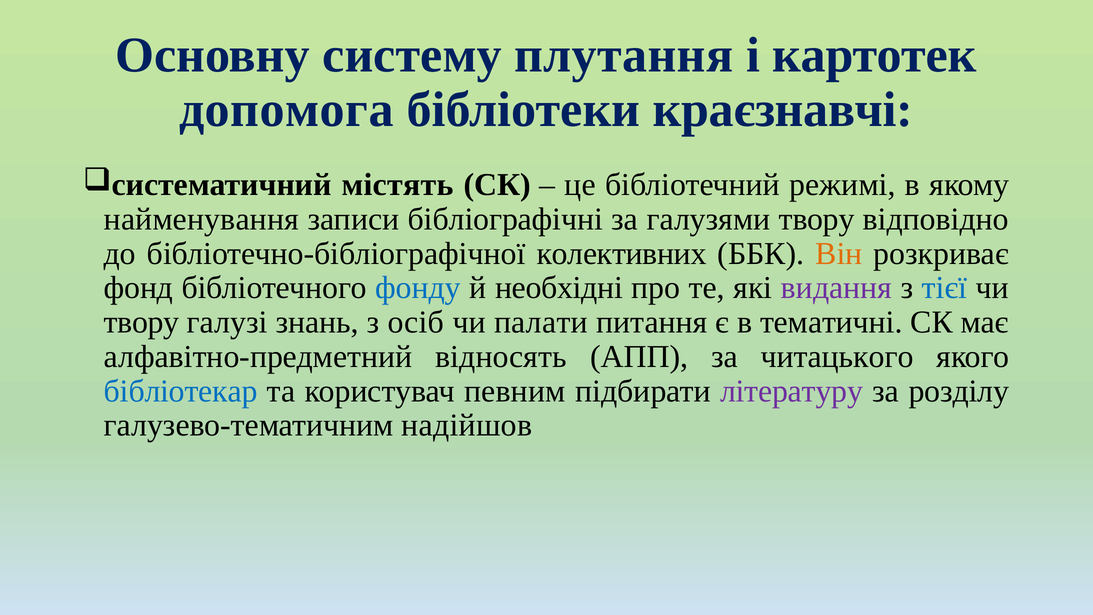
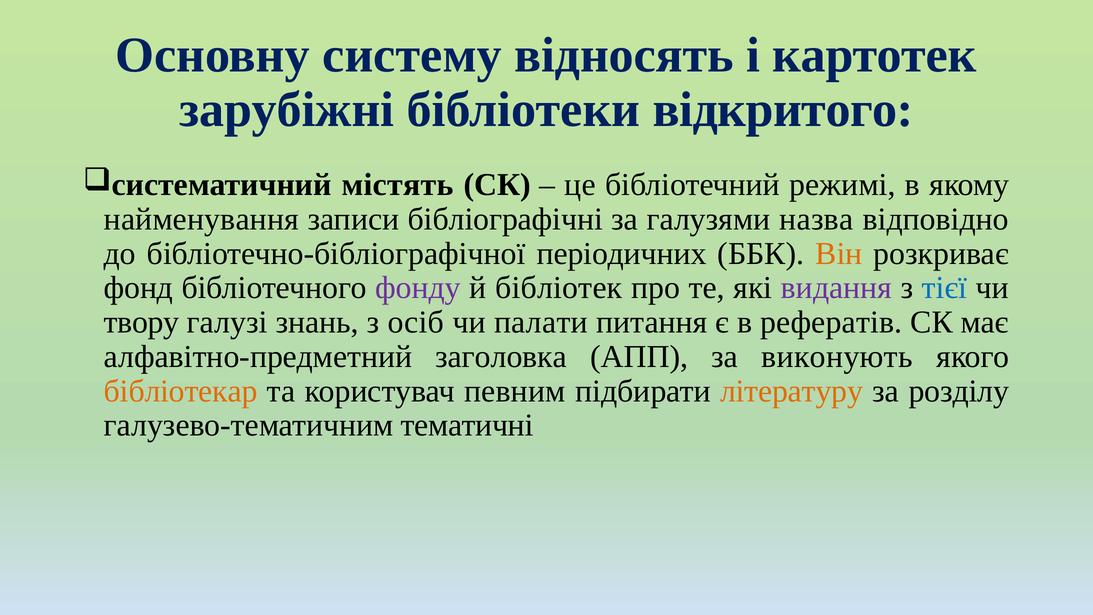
плутання: плутання -> відносять
допомога: допомога -> зарубіжні
краєзнавчі: краєзнавчі -> відкритого
галузями твору: твору -> назва
колективних: колективних -> періодичних
фонду colour: blue -> purple
необхідні: необхідні -> бібліотек
тематичні: тематичні -> рефератів
відносять: відносять -> заголовка
читацького: читацького -> виконують
бібліотекар colour: blue -> orange
літературу colour: purple -> orange
надійшов: надійшов -> тематичні
